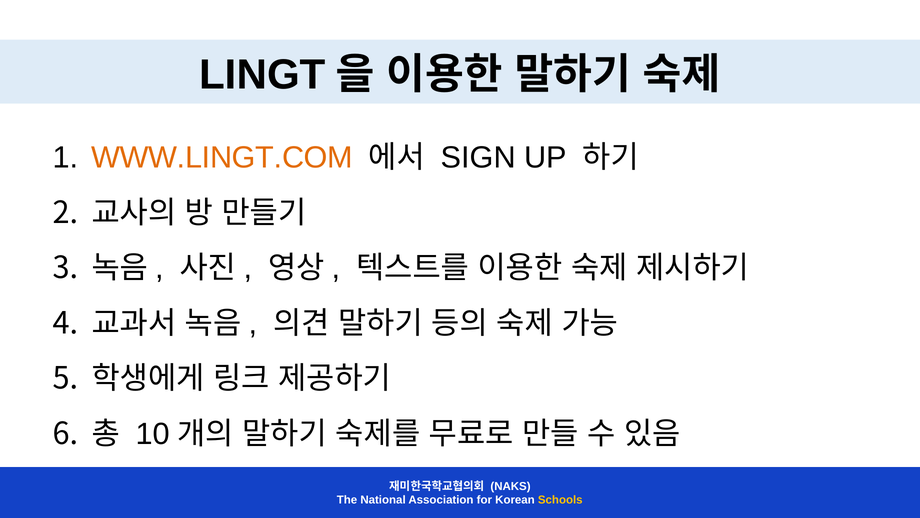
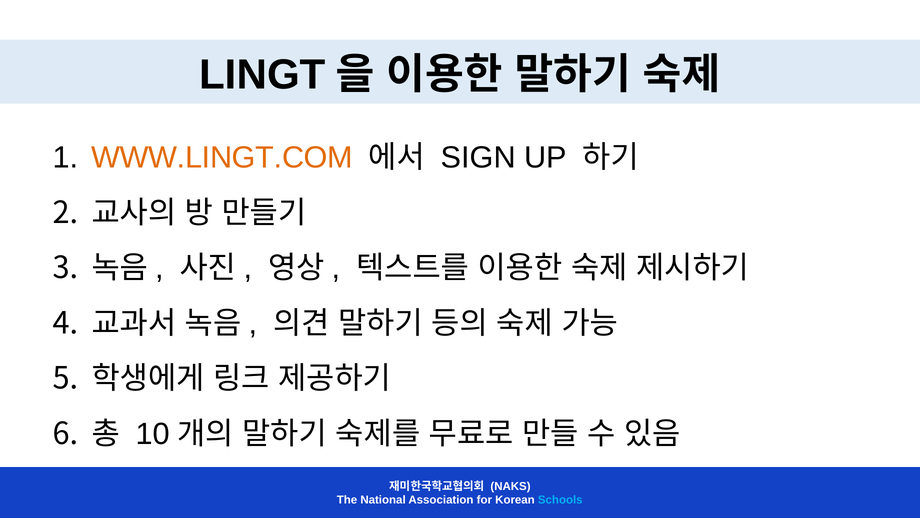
Schools colour: yellow -> light blue
